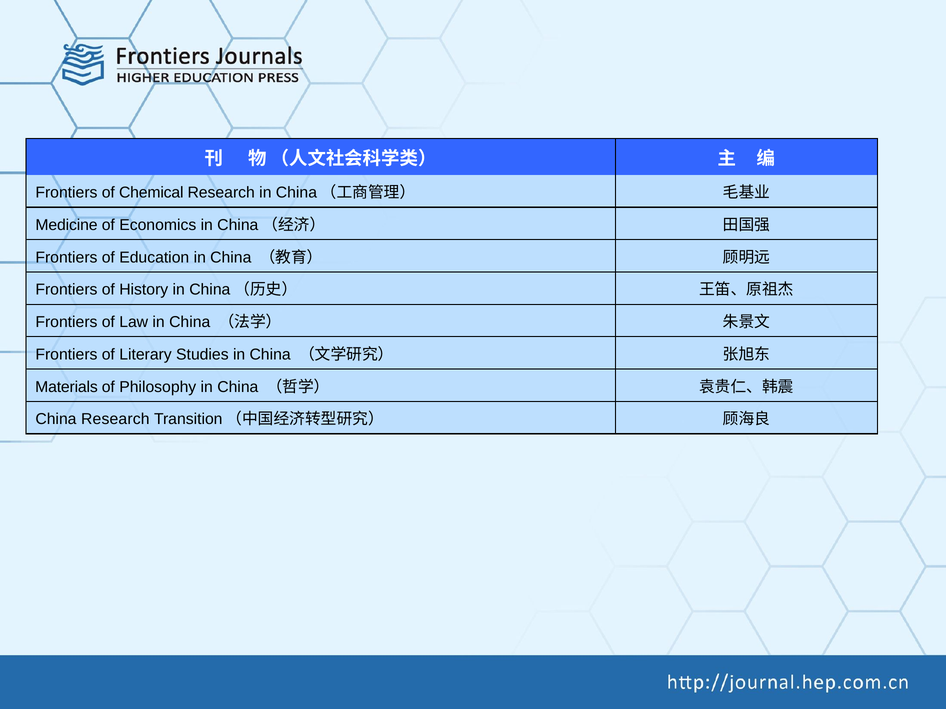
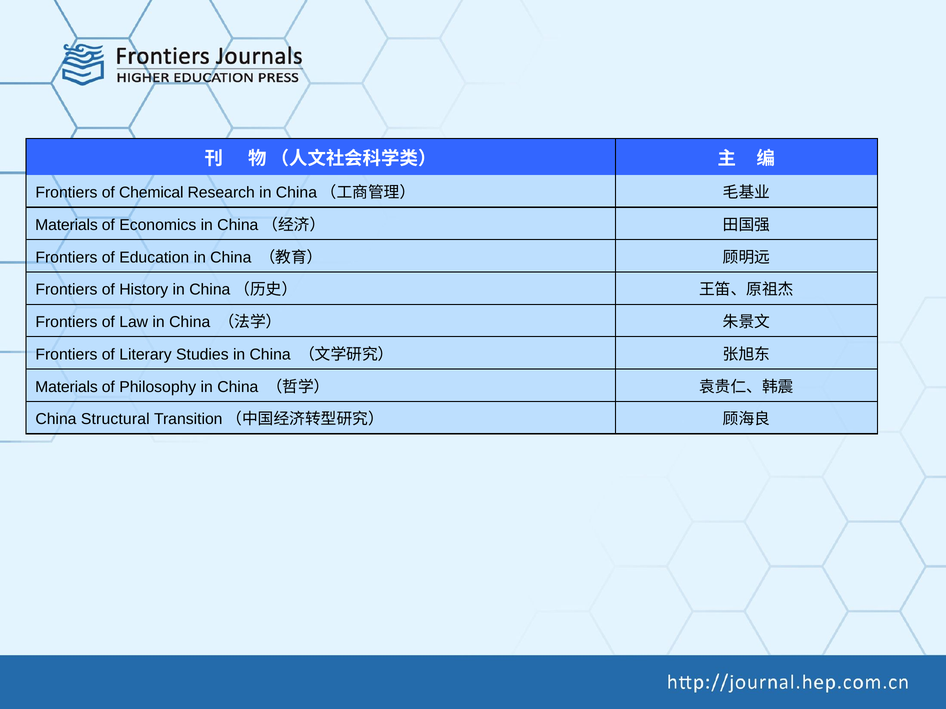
Medicine at (66, 225): Medicine -> Materials
China Research: Research -> Structural
